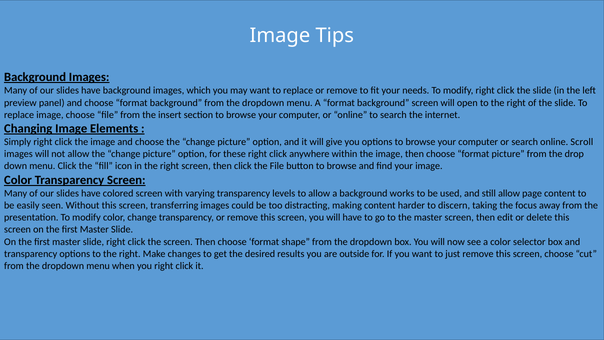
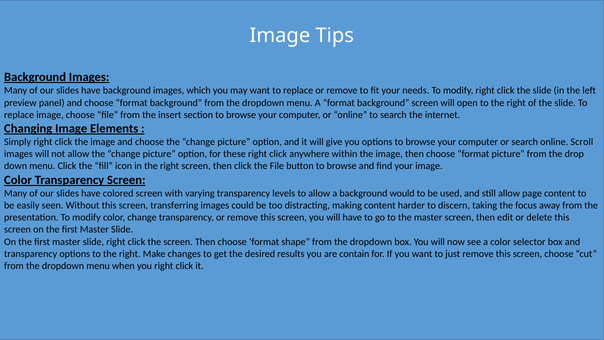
works: works -> would
outside: outside -> contain
